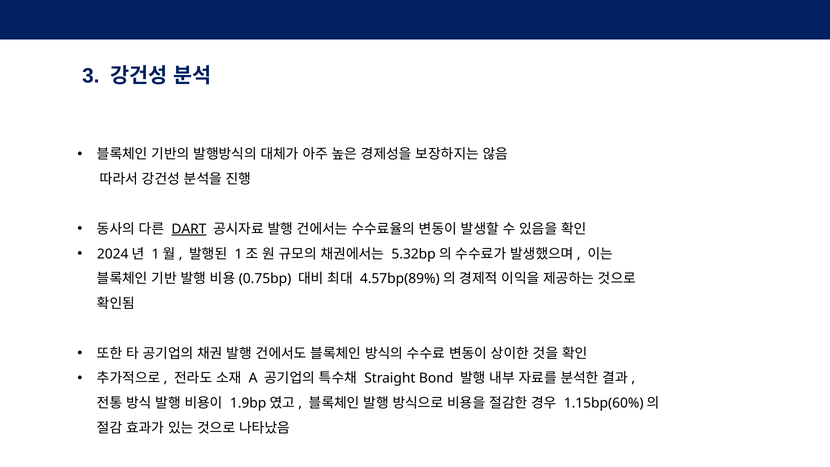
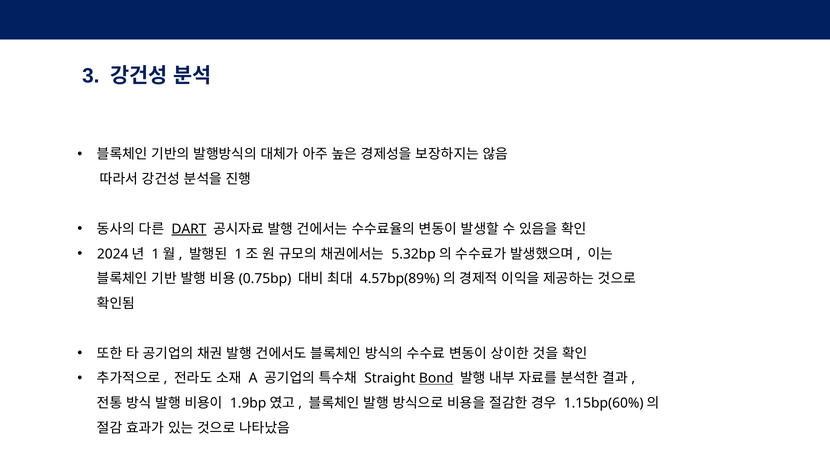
Bond underline: none -> present
